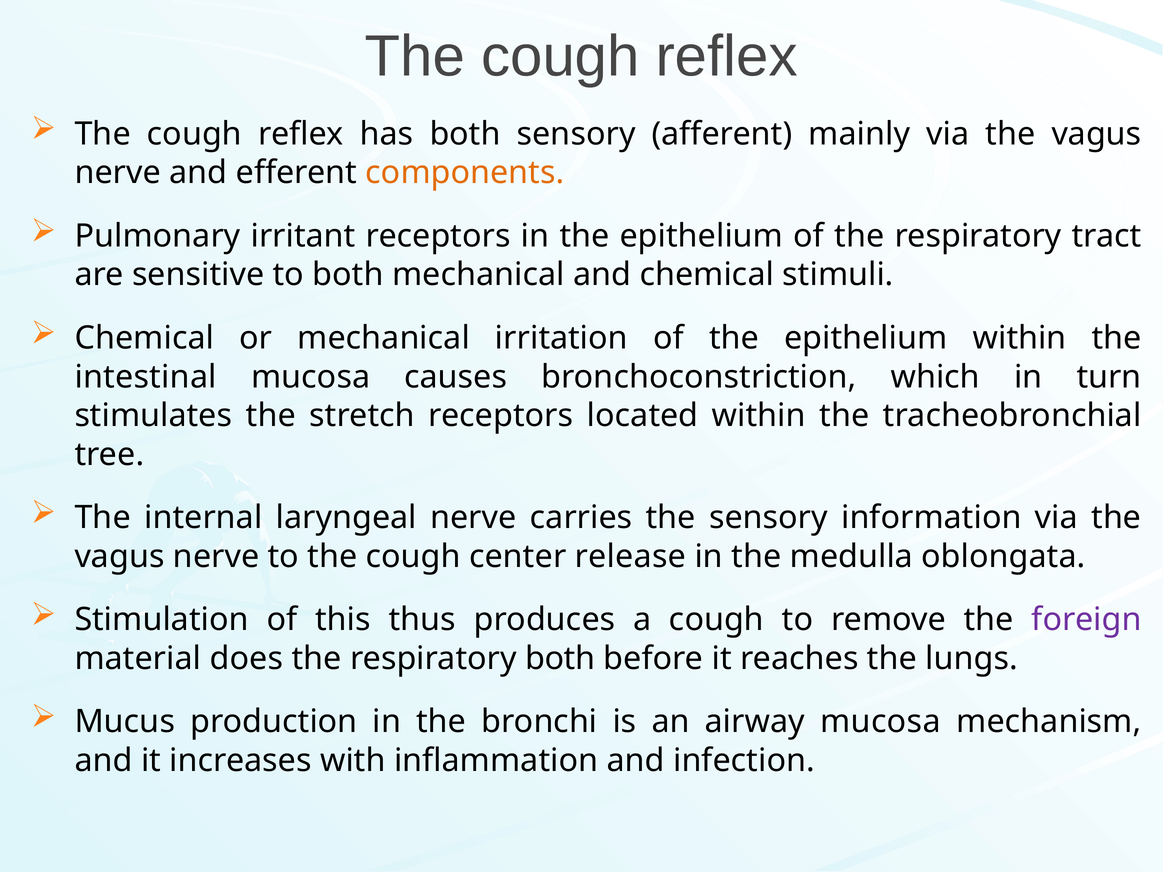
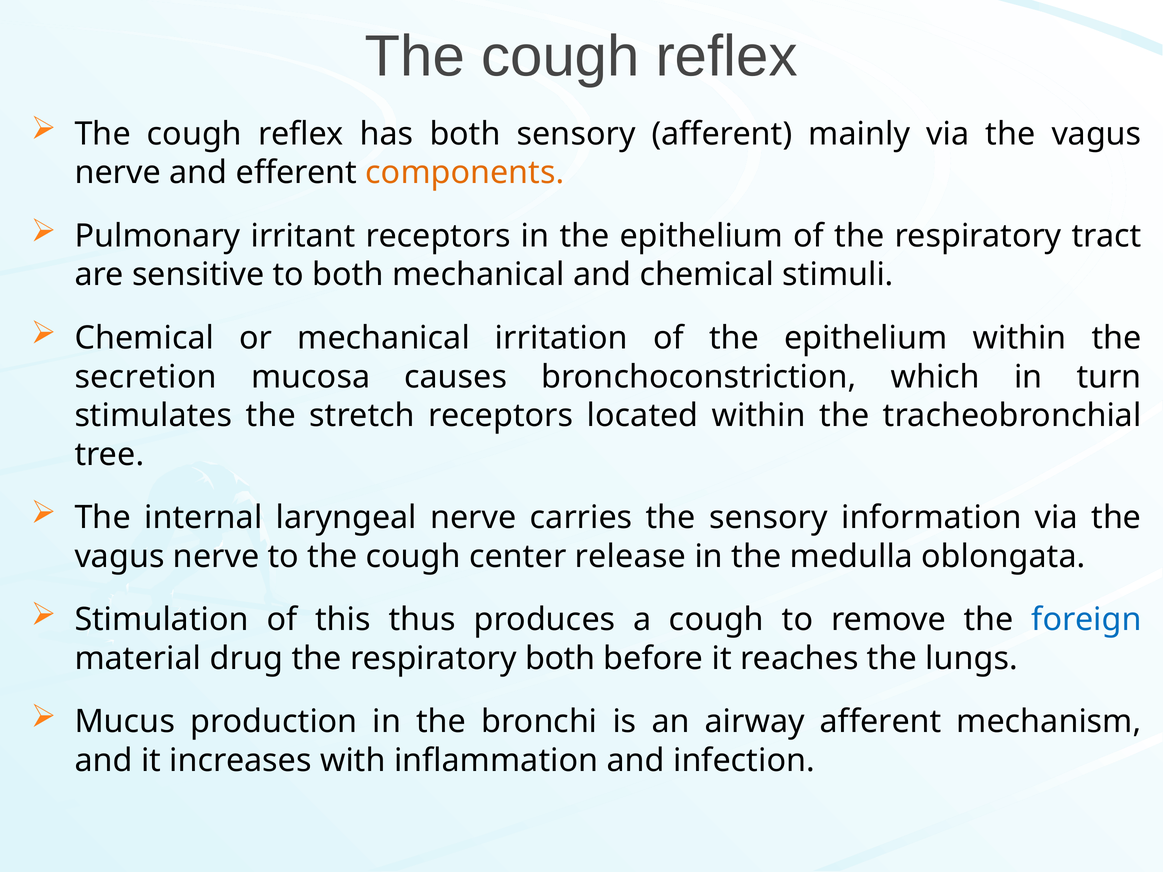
intestinal: intestinal -> secretion
foreign colour: purple -> blue
does: does -> drug
airway mucosa: mucosa -> afferent
